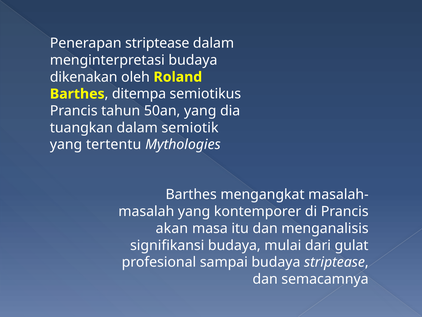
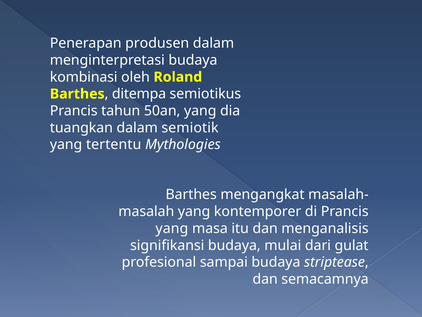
Penerapan striptease: striptease -> produsen
dikenakan: dikenakan -> kombinasi
akan at (172, 228): akan -> yang
